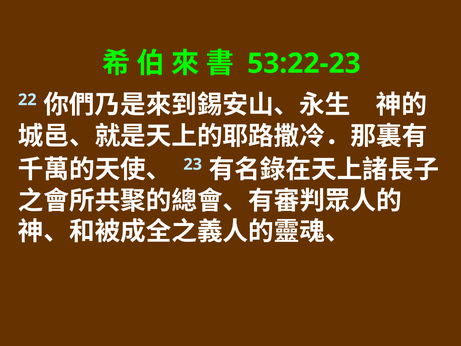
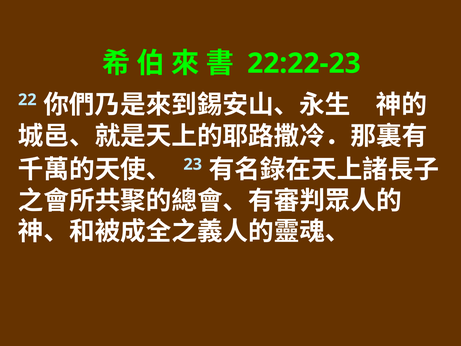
53:22-23: 53:22-23 -> 22:22-23
